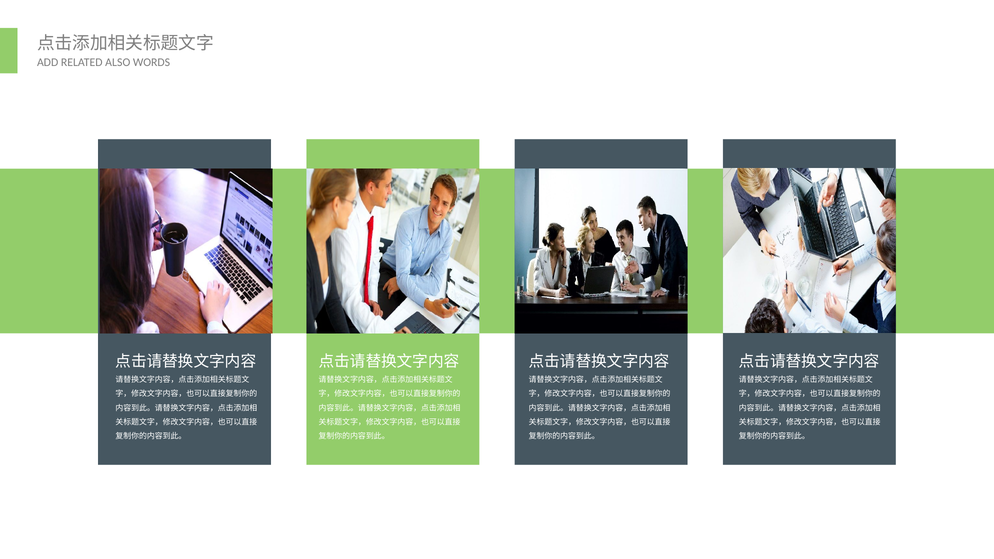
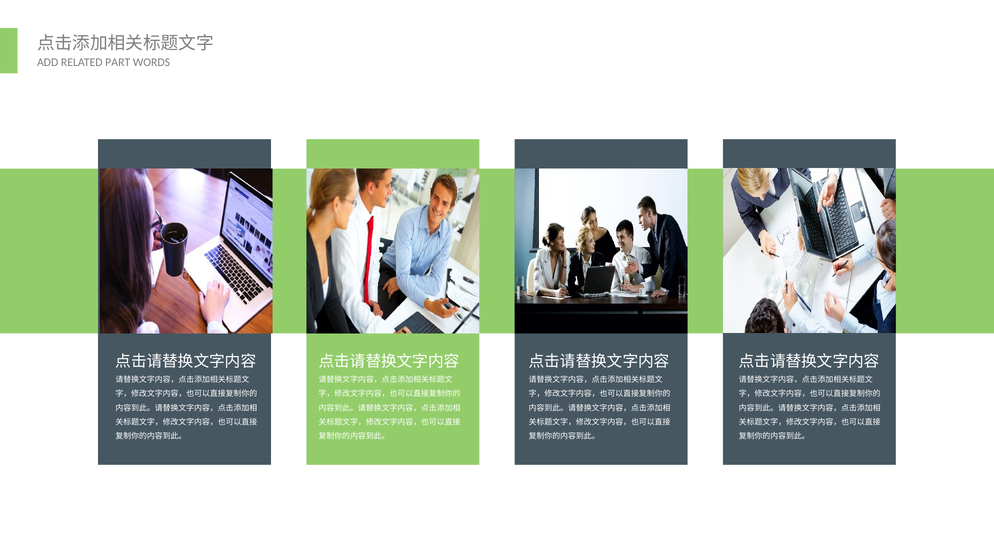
ALSO: ALSO -> PART
